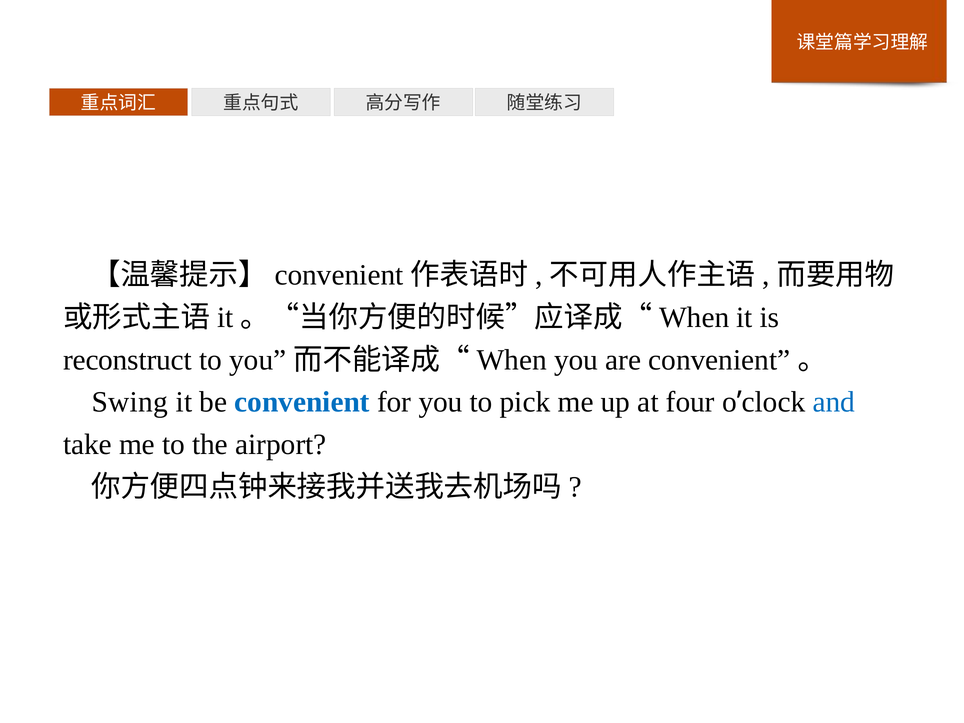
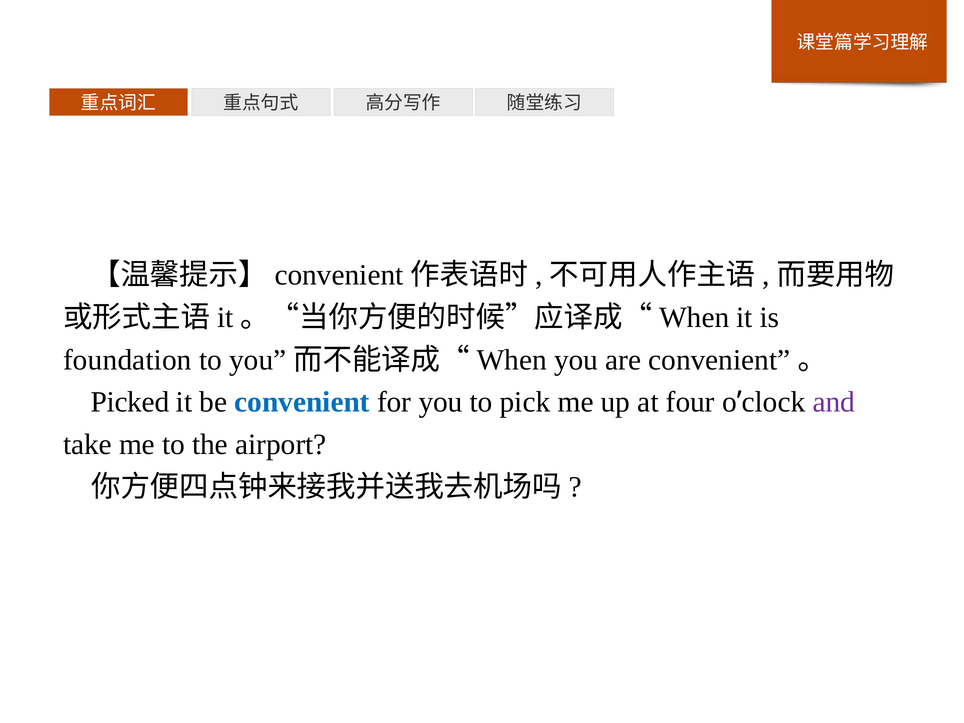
reconstruct: reconstruct -> foundation
Swing: Swing -> Picked
and colour: blue -> purple
